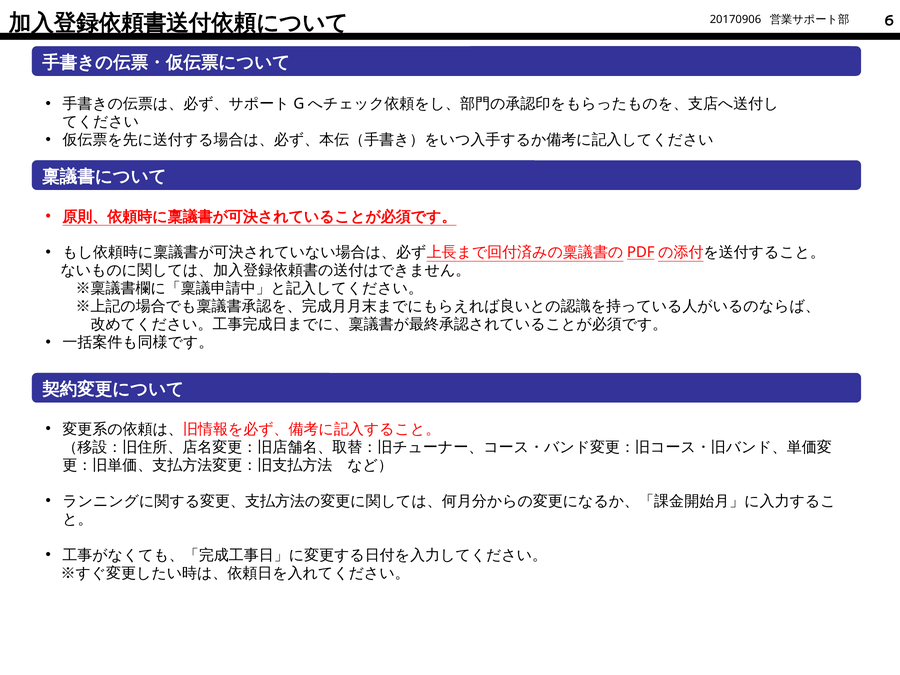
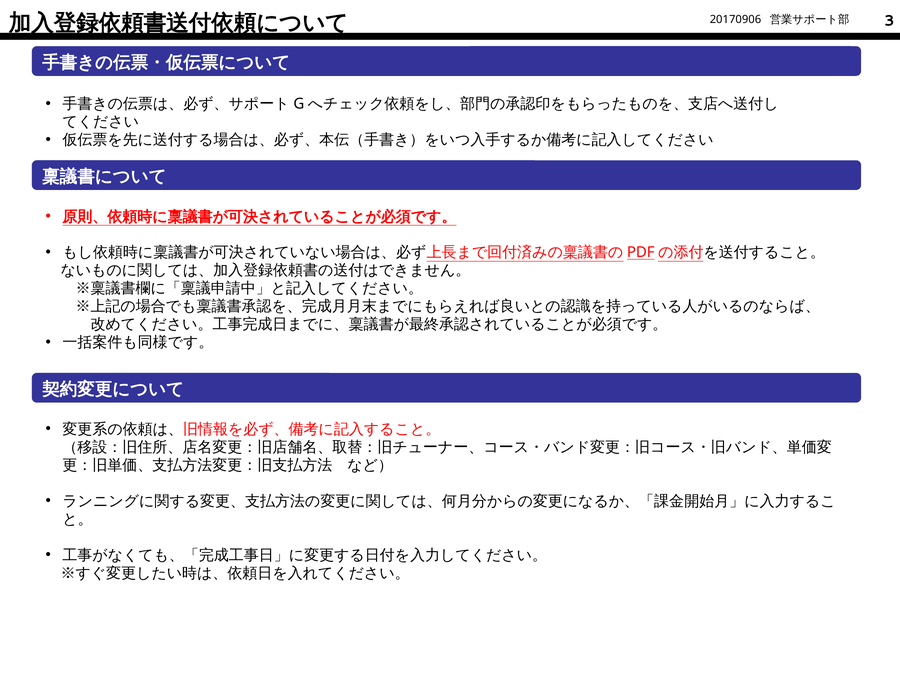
6: 6 -> 3
